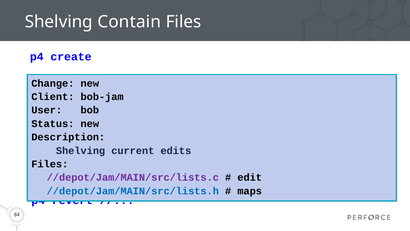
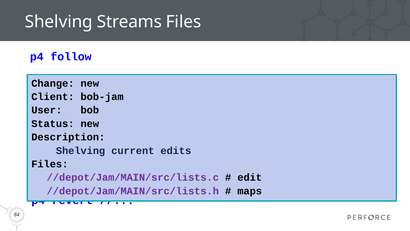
Contain: Contain -> Streams
create: create -> follow
//depot/Jam/MAIN/src/lists.h colour: blue -> purple
